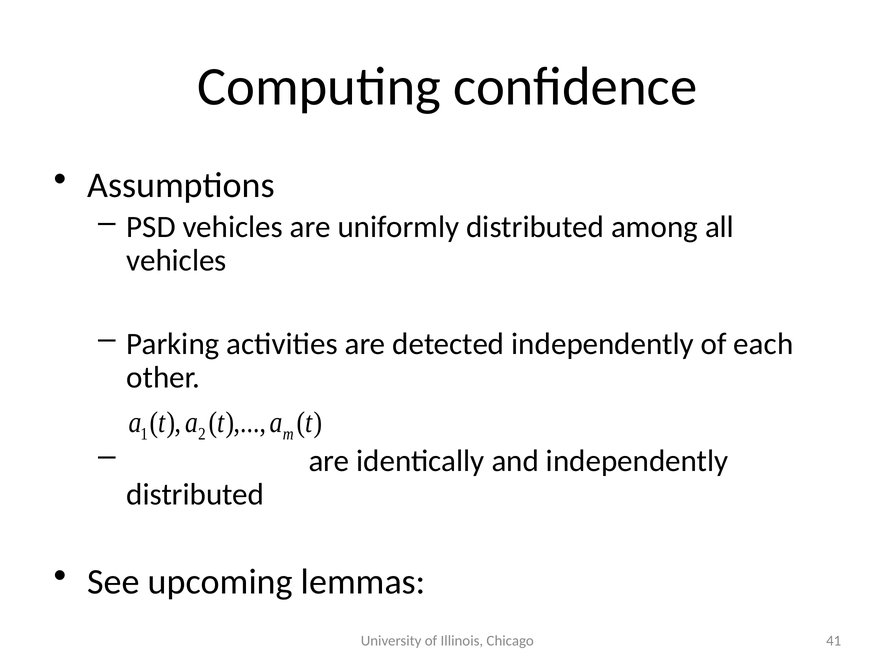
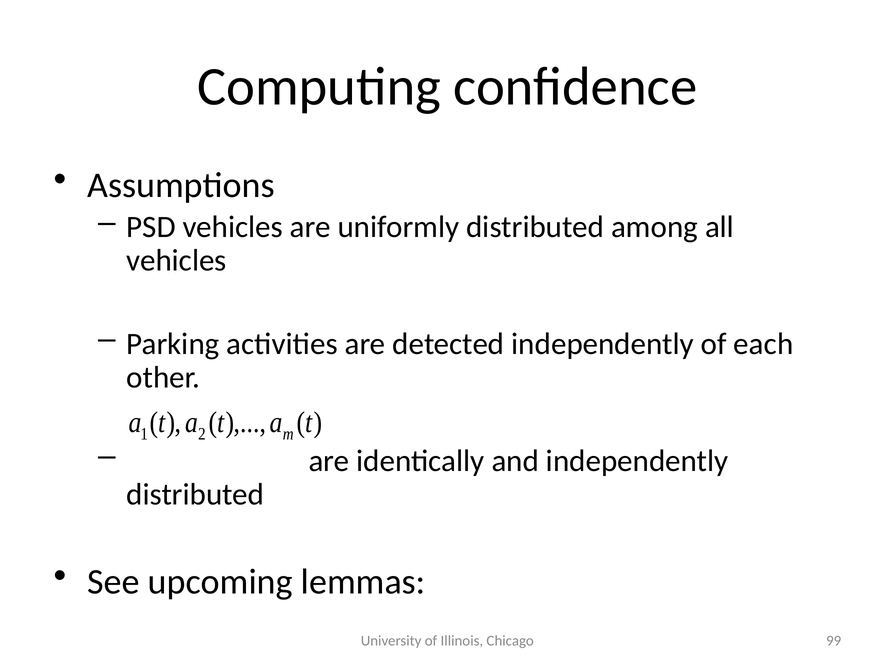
41: 41 -> 99
